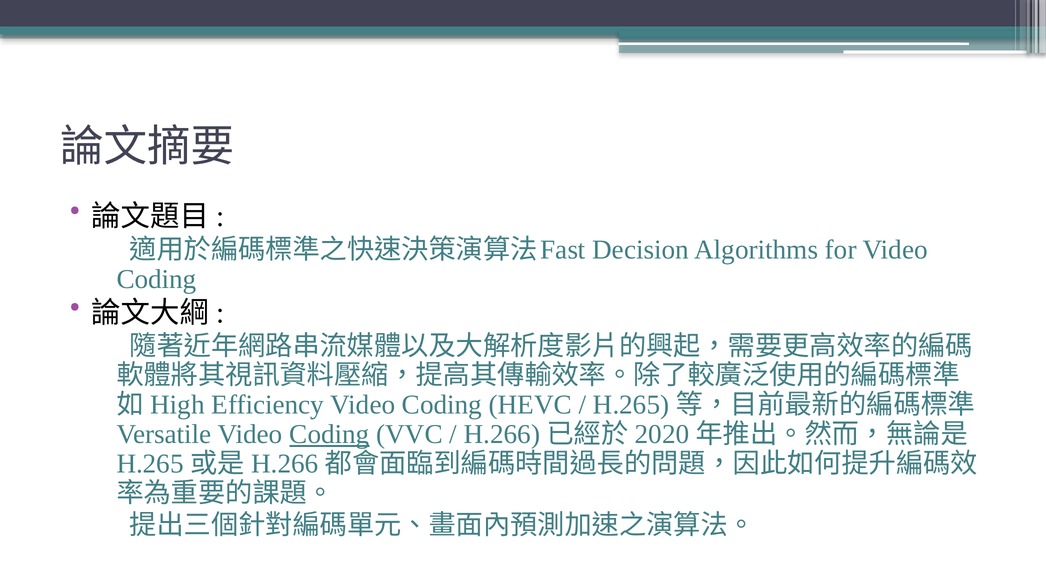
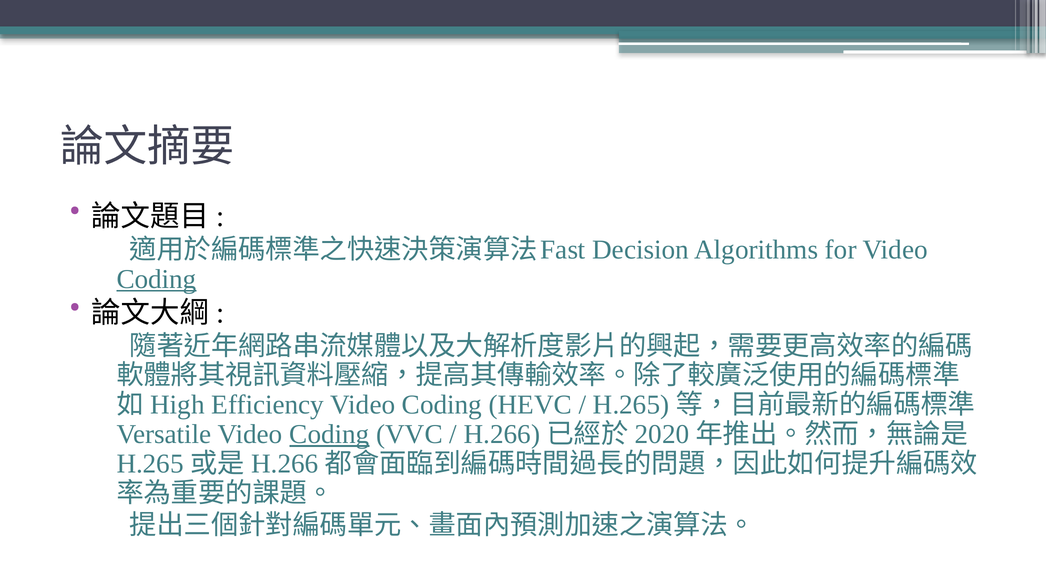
Coding at (157, 279) underline: none -> present
